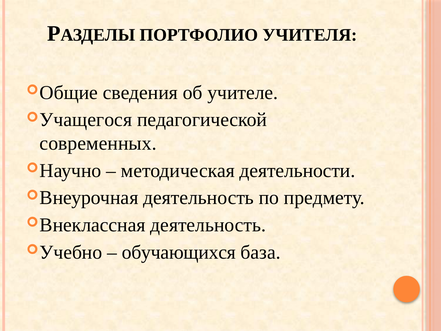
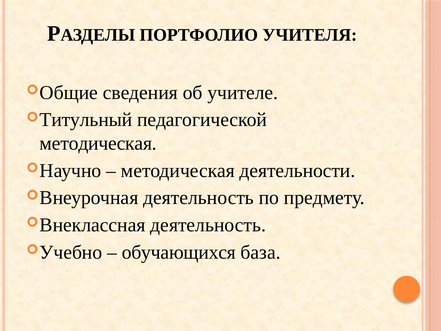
Учащегося: Учащегося -> Титульный
современных at (98, 143): современных -> методическая
